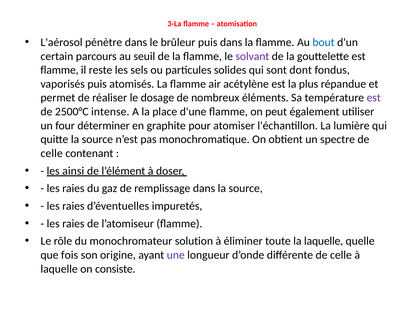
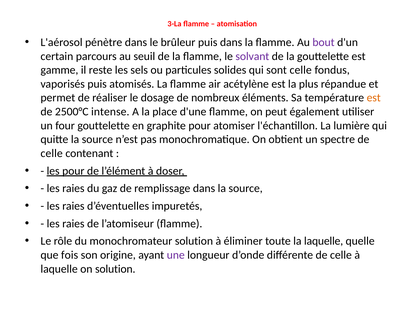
bout colour: blue -> purple
flamme at (59, 70): flamme -> gamme
sont dont: dont -> celle
est at (374, 98) colour: purple -> orange
four déterminer: déterminer -> gouttelette
les ainsi: ainsi -> pour
on consiste: consiste -> solution
